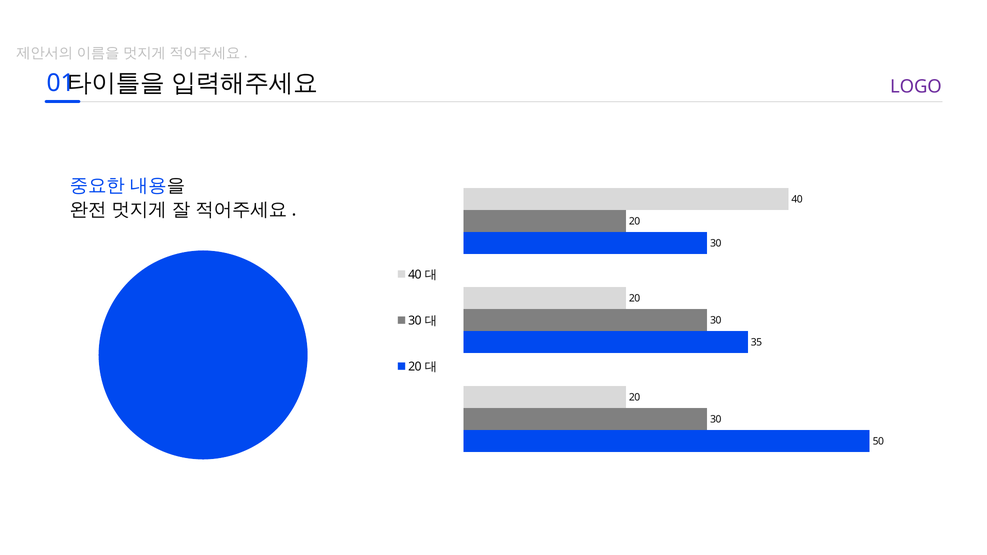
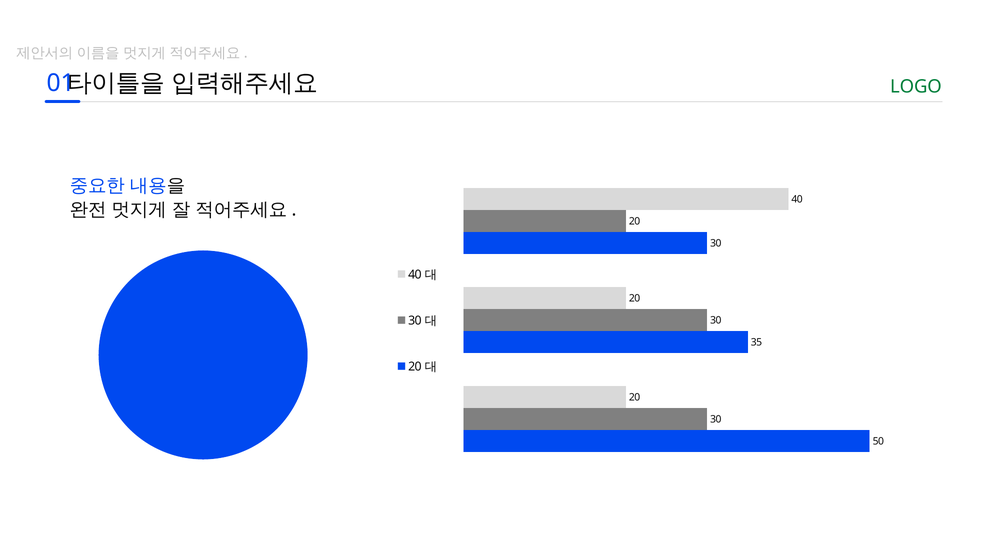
LOGO colour: purple -> green
